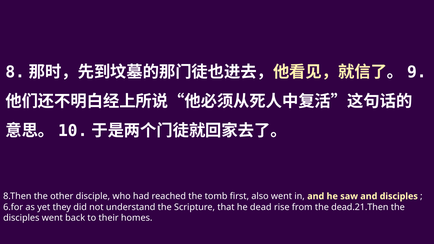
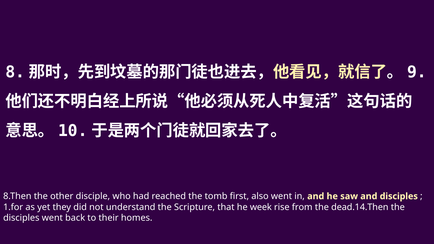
6.for: 6.for -> 1.for
dead: dead -> week
dead.21.Then: dead.21.Then -> dead.14.Then
